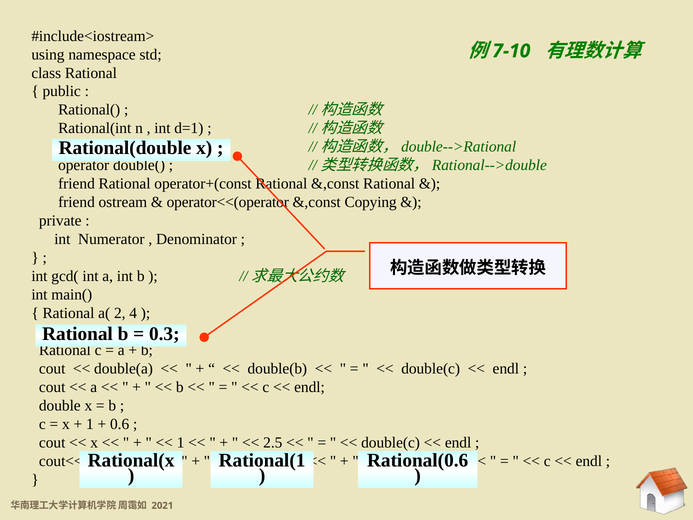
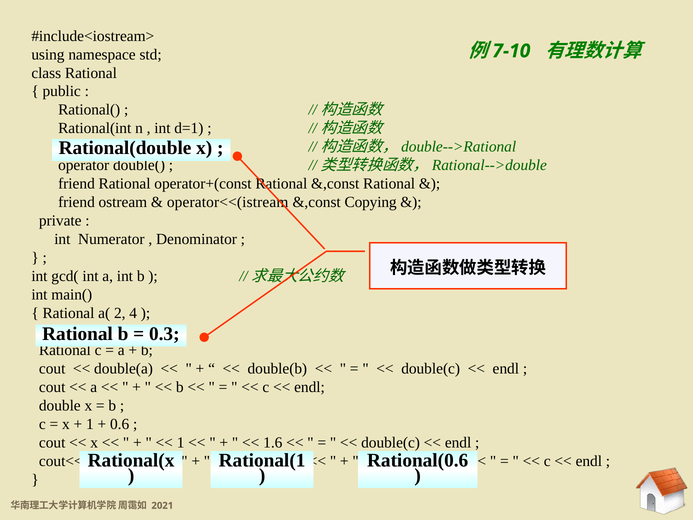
operator<<(operator: operator<<(operator -> operator<<(istream
2.5: 2.5 -> 1.6
